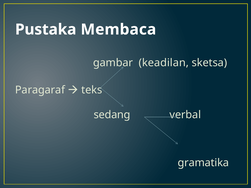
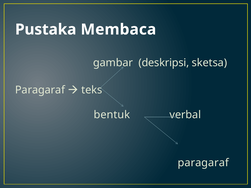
keadilan: keadilan -> deskripsi
sedang: sedang -> bentuk
gramatika at (203, 163): gramatika -> paragaraf
